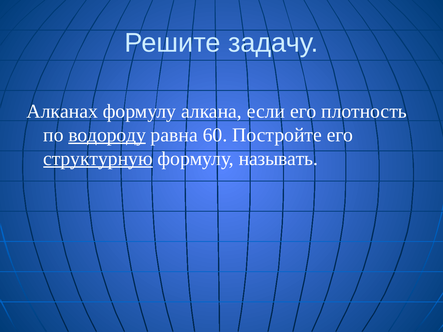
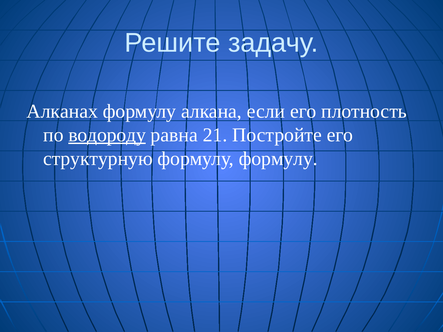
60: 60 -> 21
структурную underline: present -> none
формулу называть: называть -> формулу
